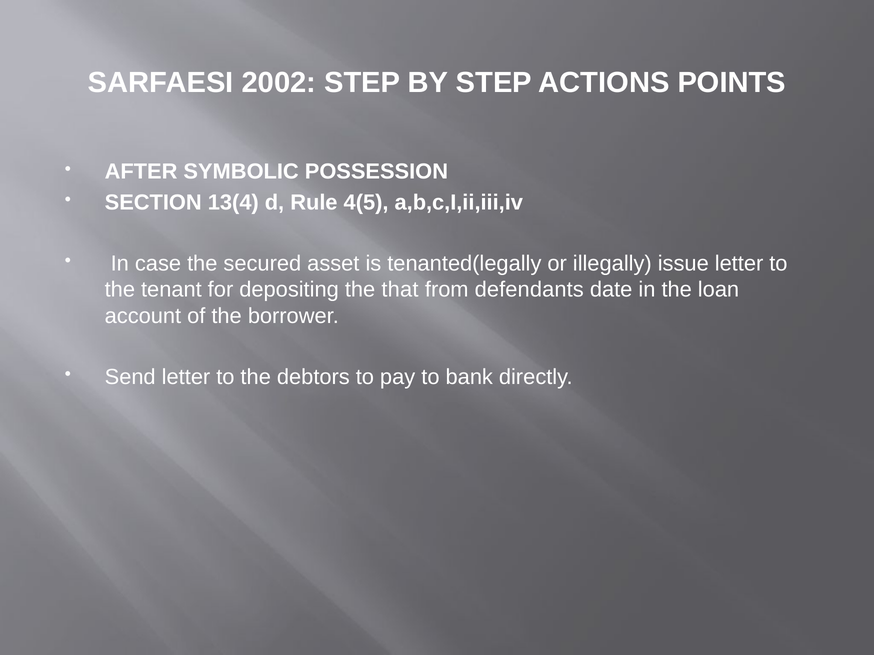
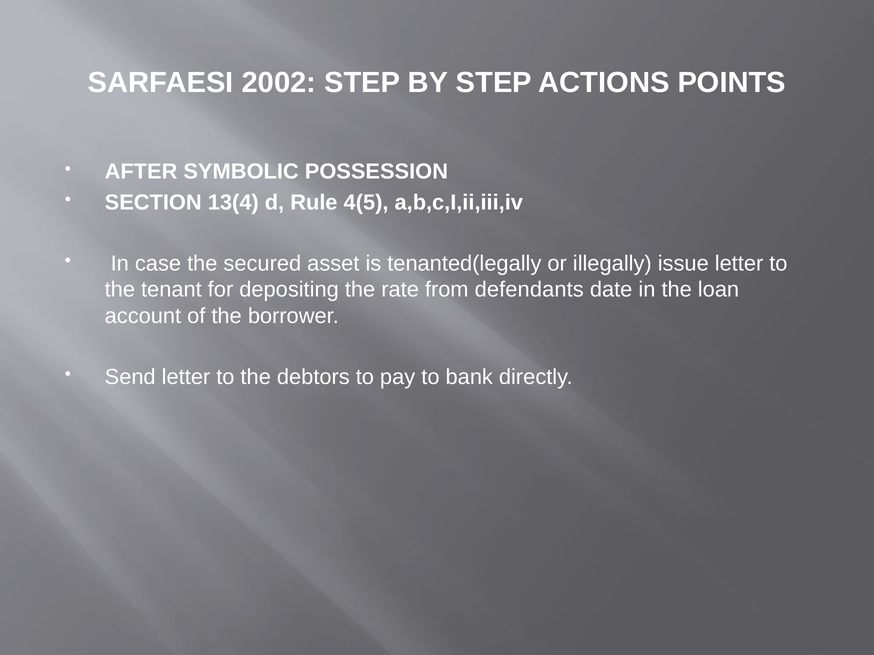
that: that -> rate
